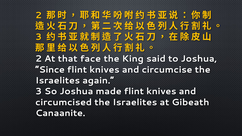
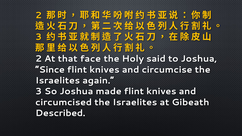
King: King -> Holy
Canaanite: Canaanite -> Described
